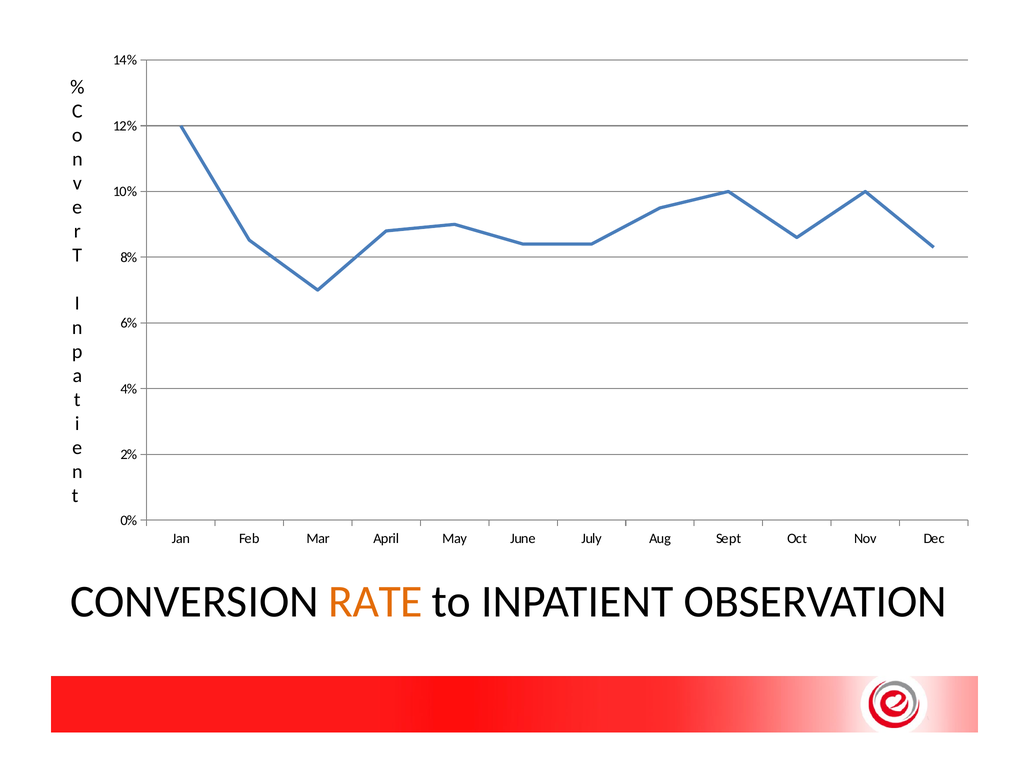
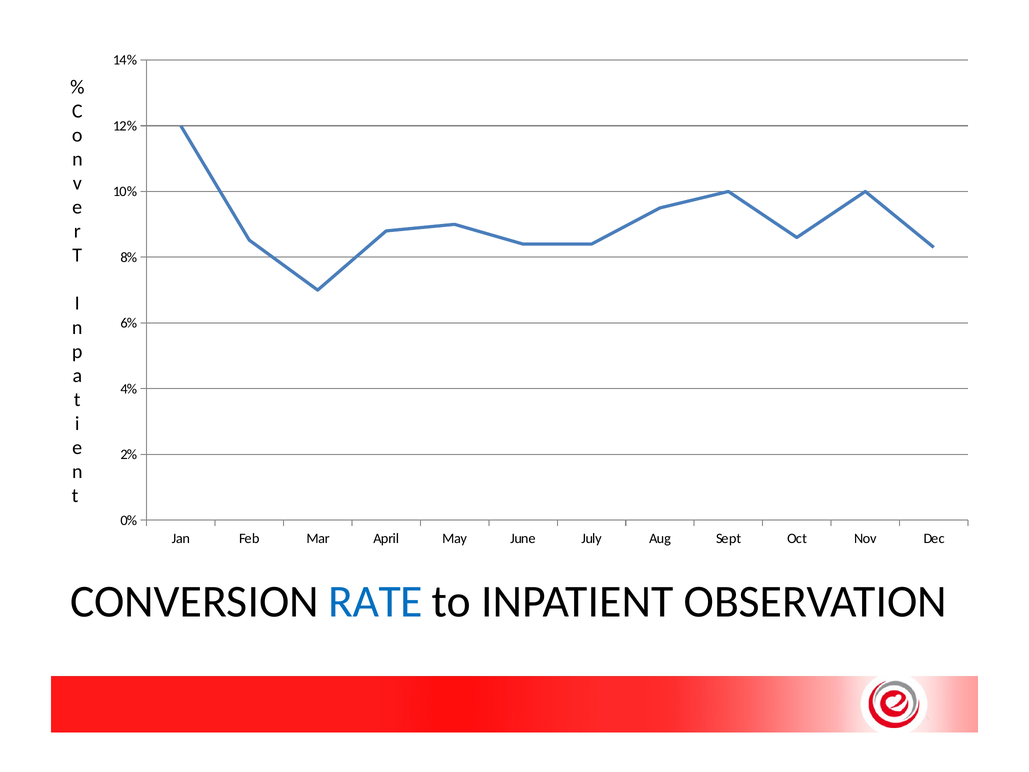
RATE colour: orange -> blue
